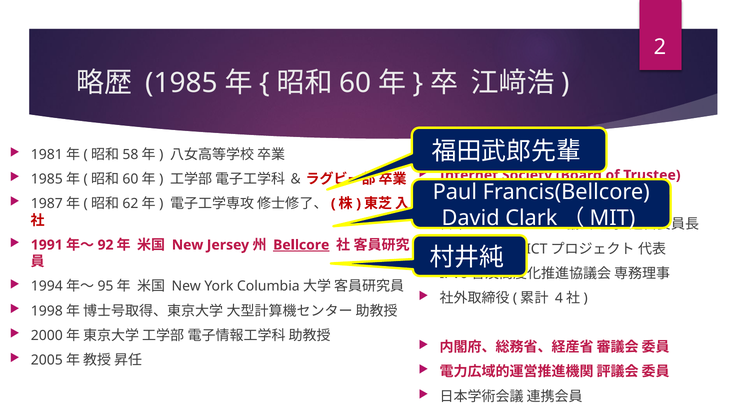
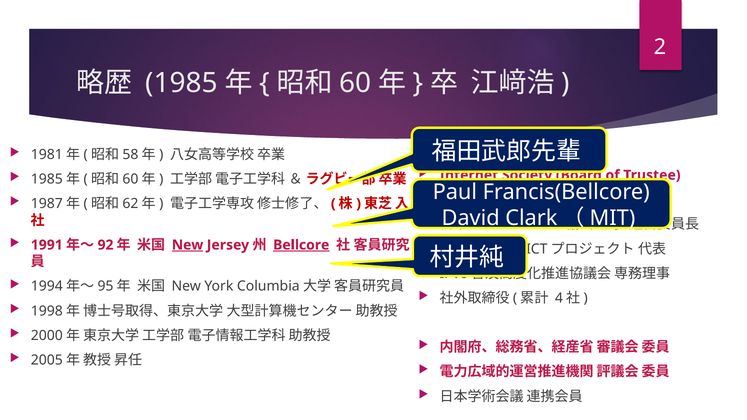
New at (188, 245) underline: none -> present
